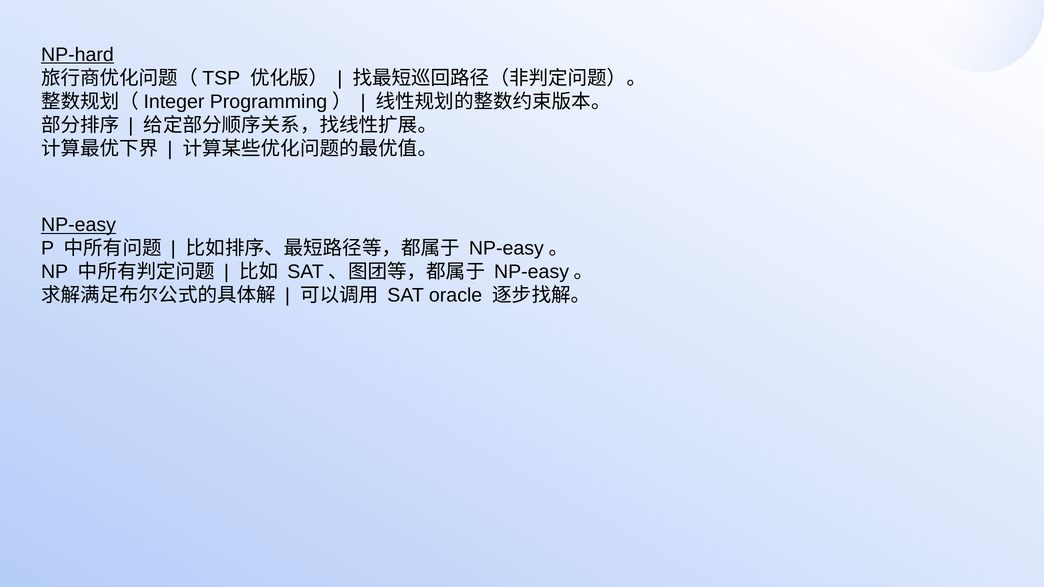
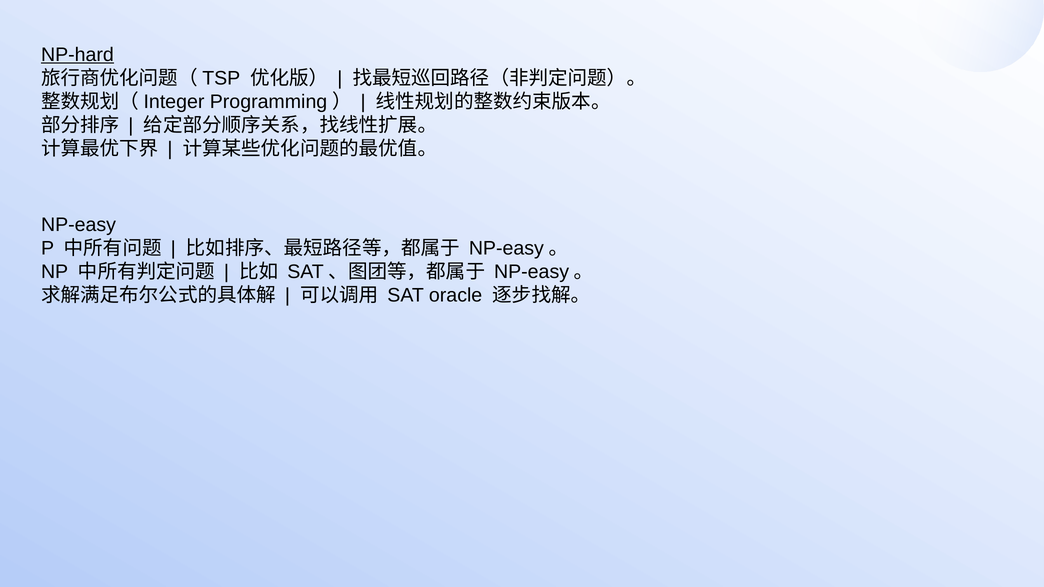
NP-easy underline: present -> none
